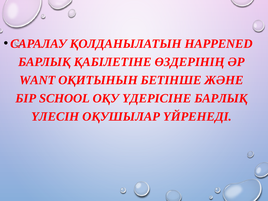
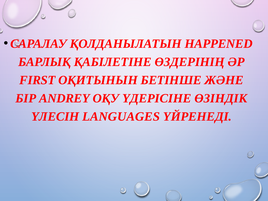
WANT: WANT -> FIRST
SCHOOL: SCHOOL -> ANDREY
ҮДЕРІСІНЕ БАРЛЫҚ: БАРЛЫҚ -> ӨЗІНДІК
ОҚУШЫЛАР: ОҚУШЫЛАР -> LANGUAGES
